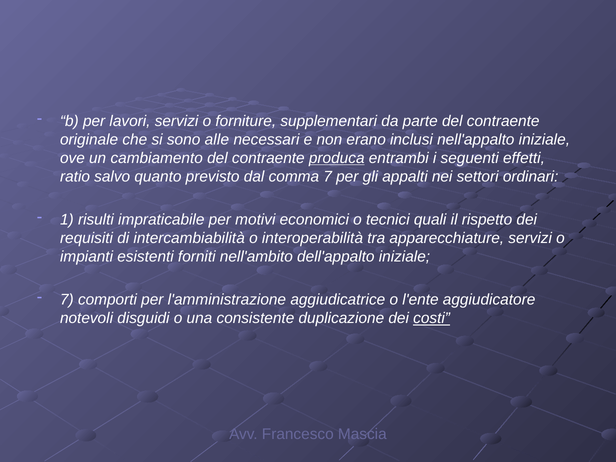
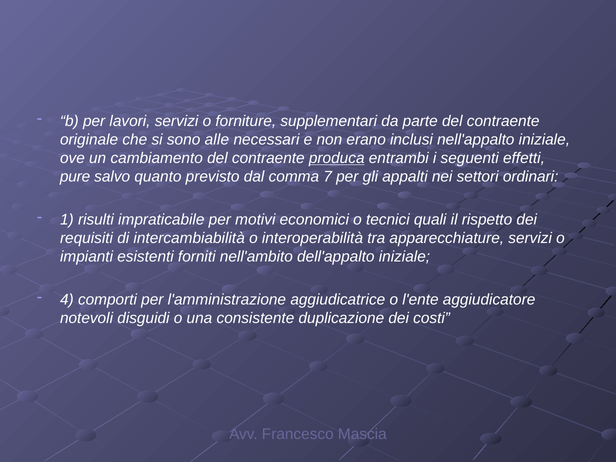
ratio: ratio -> pure
7 at (67, 300): 7 -> 4
costi underline: present -> none
